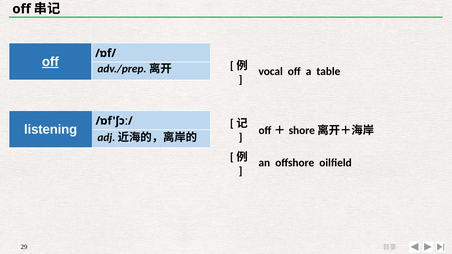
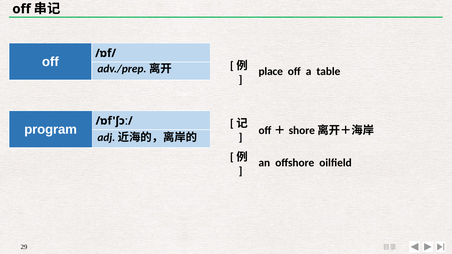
off at (50, 62) underline: present -> none
vocal: vocal -> place
listening: listening -> program
